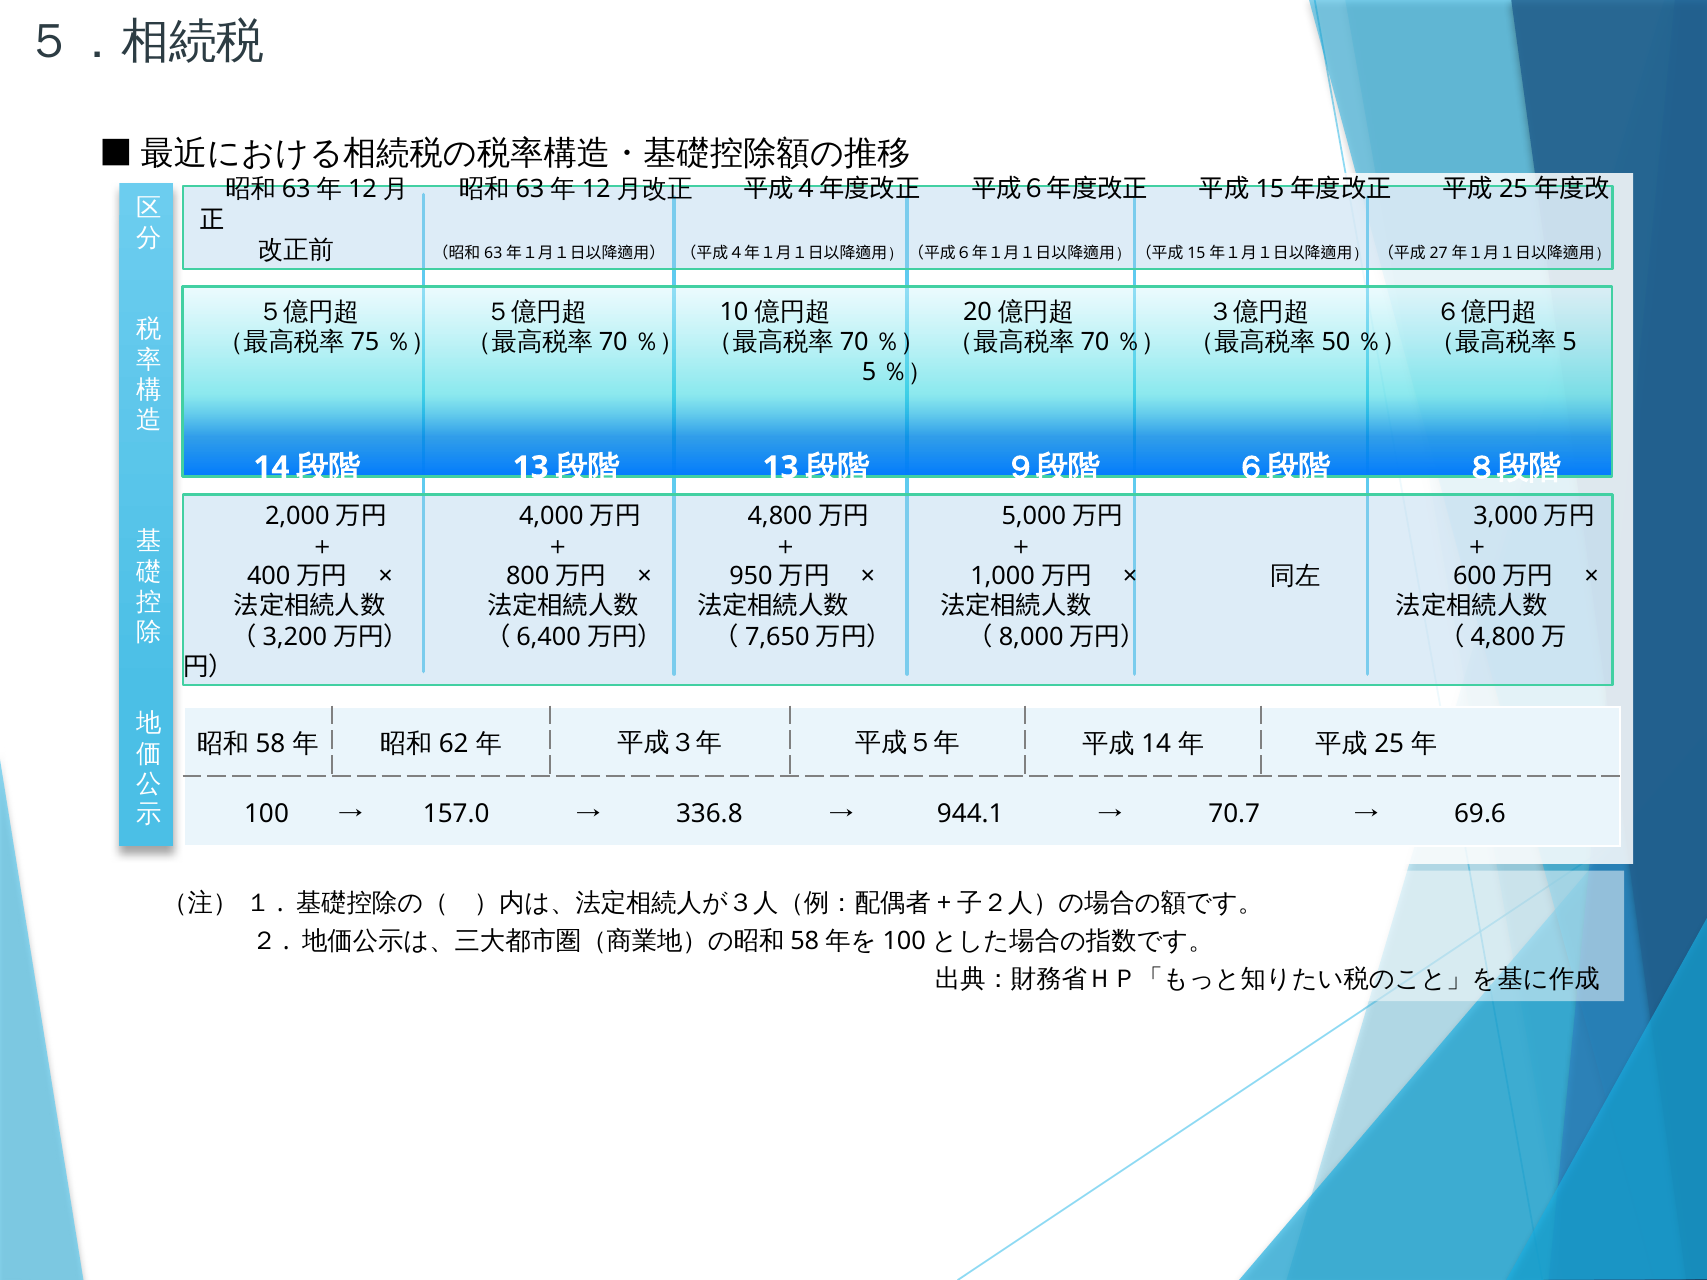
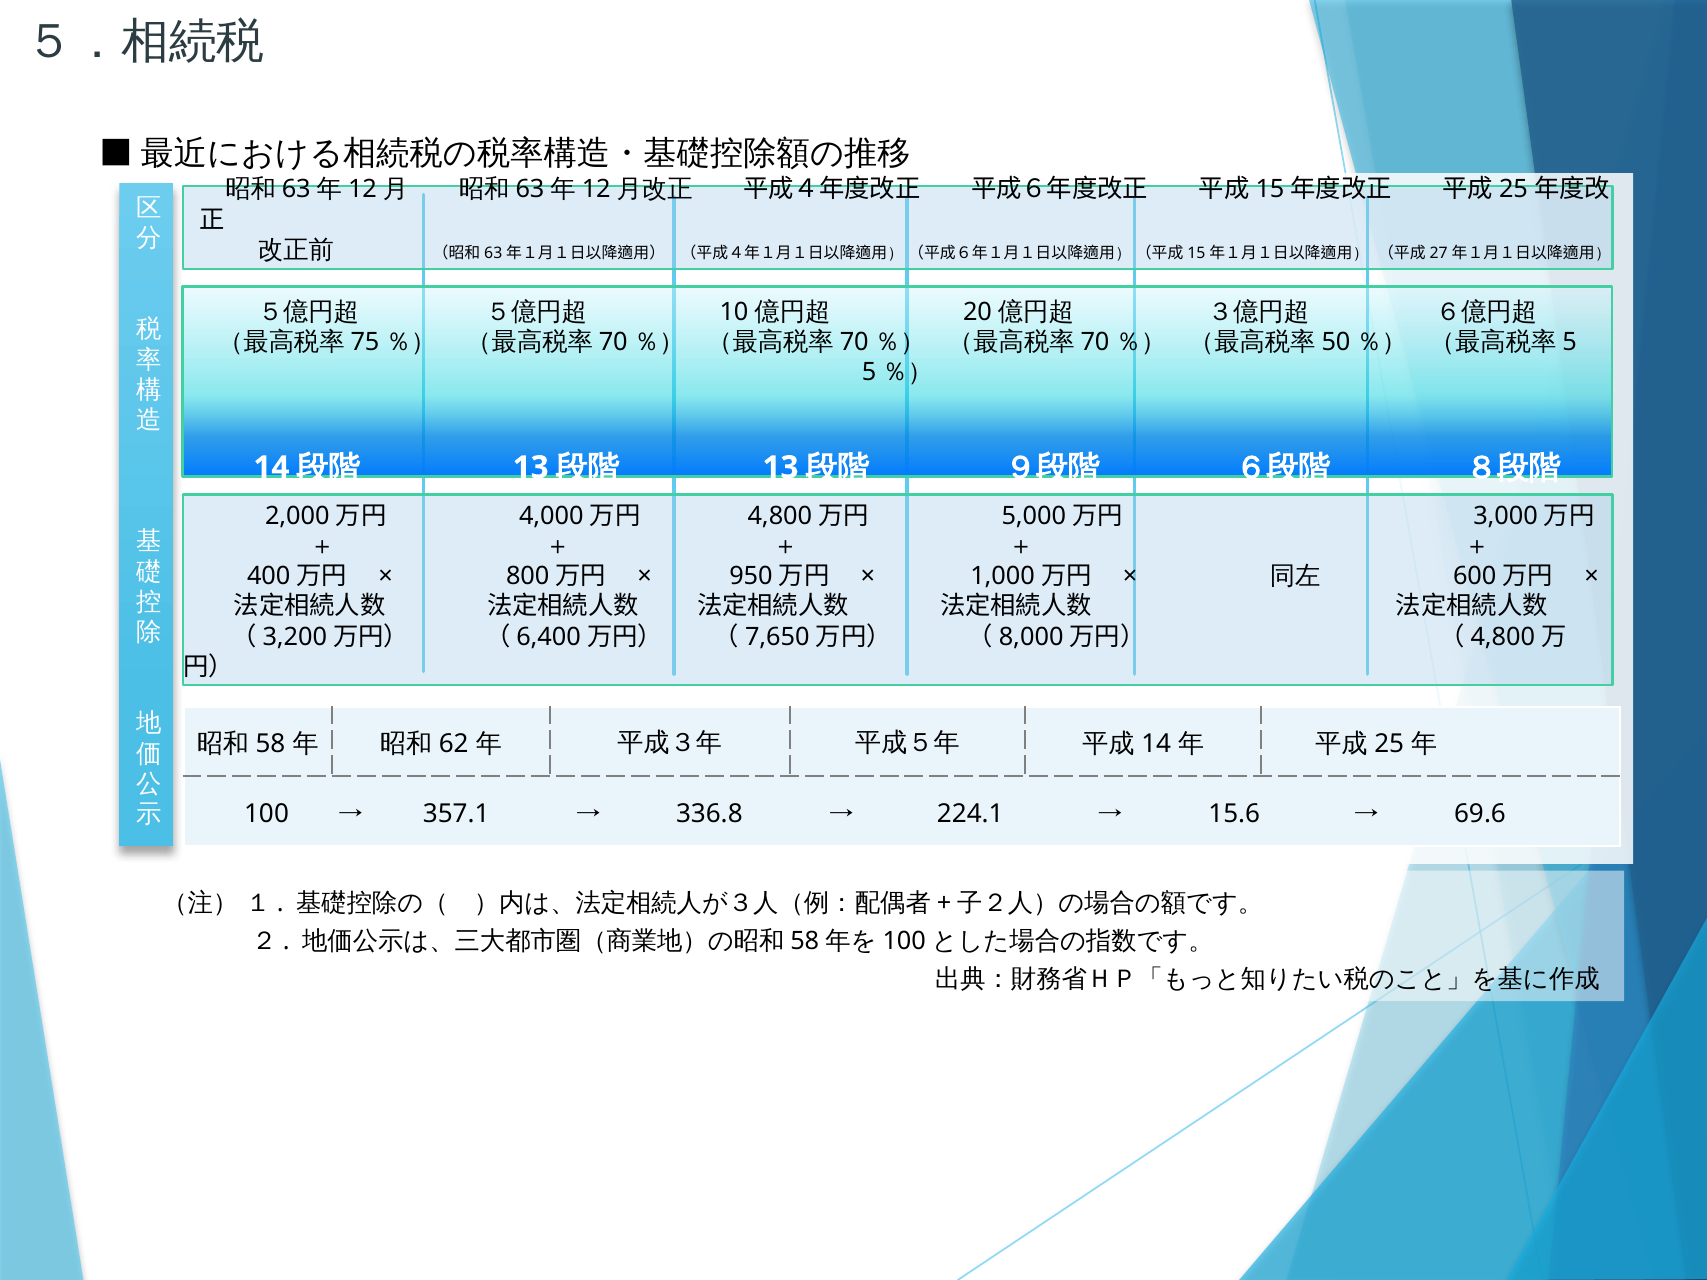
157.0: 157.0 -> 357.1
944.1: 944.1 -> 224.1
70.7: 70.7 -> 15.6
